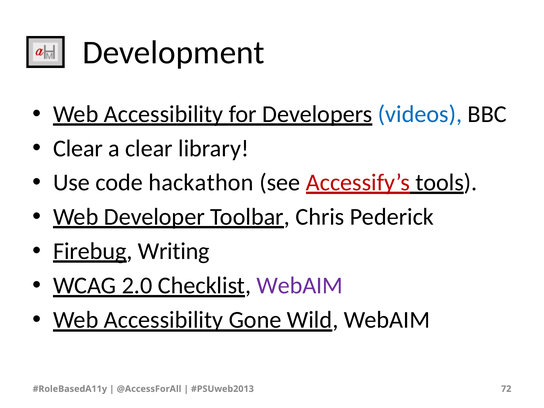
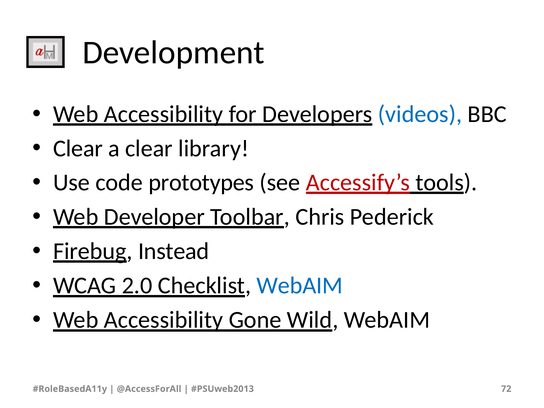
hackathon: hackathon -> prototypes
Writing: Writing -> Instead
WebAIM at (300, 286) colour: purple -> blue
